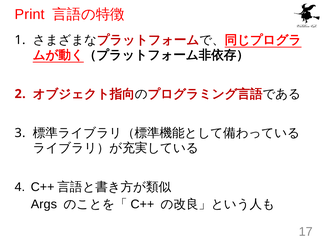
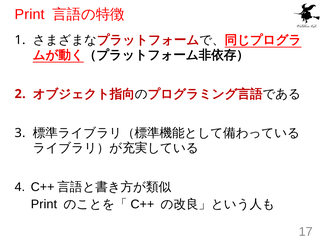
Args at (44, 204): Args -> Print
